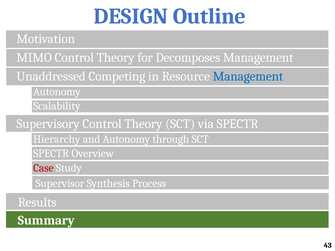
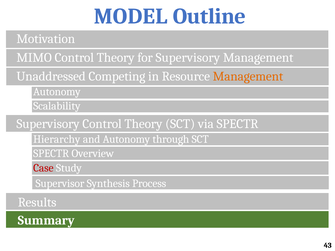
DESIGN: DESIGN -> MODEL
for Decomposes: Decomposes -> Supervisory
Management at (248, 76) colour: blue -> orange
